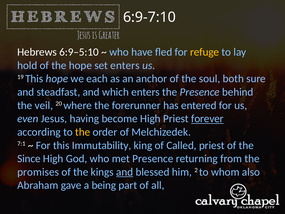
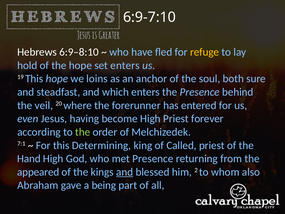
6:9–5:10: 6:9–5:10 -> 6:9–8:10
each: each -> loins
forever underline: present -> none
the at (83, 132) colour: yellow -> light green
Immutability: Immutability -> Determining
Since: Since -> Hand
promises: promises -> appeared
